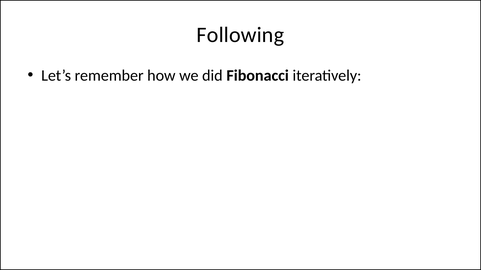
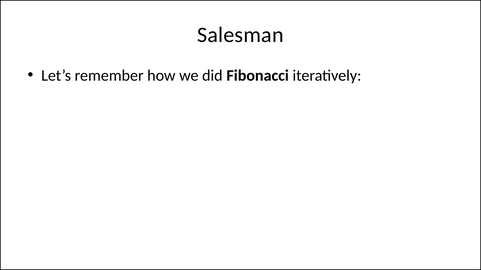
Following: Following -> Salesman
